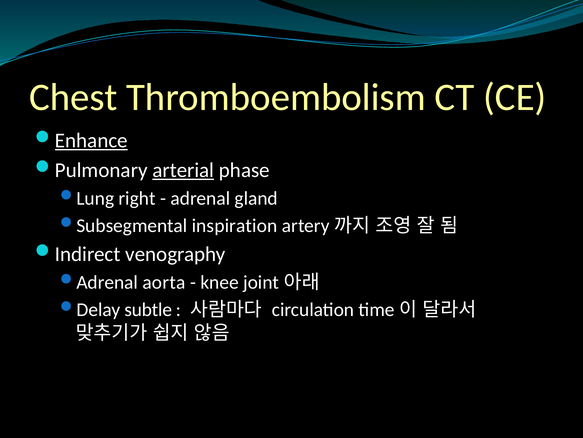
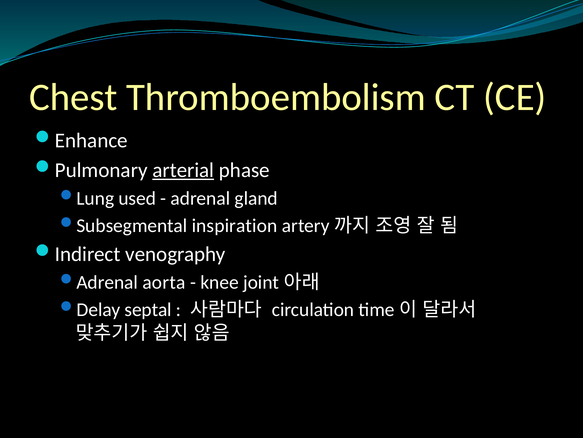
Enhance underline: present -> none
right: right -> used
subtle: subtle -> septal
